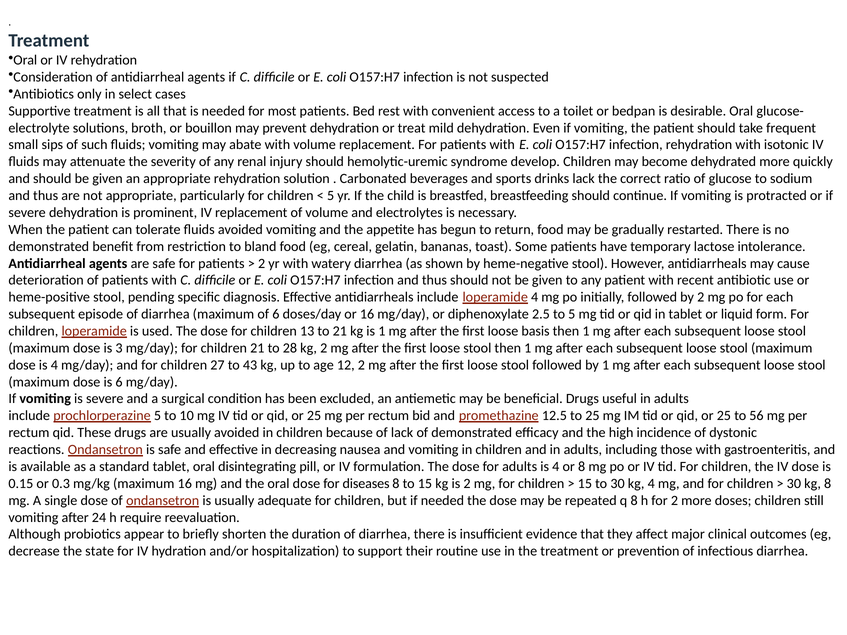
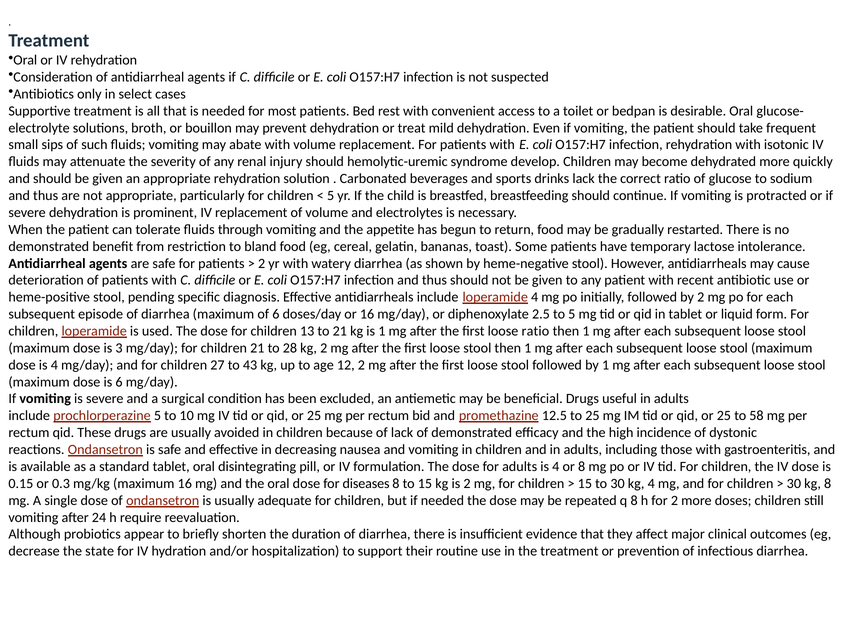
fluids avoided: avoided -> through
loose basis: basis -> ratio
56: 56 -> 58
